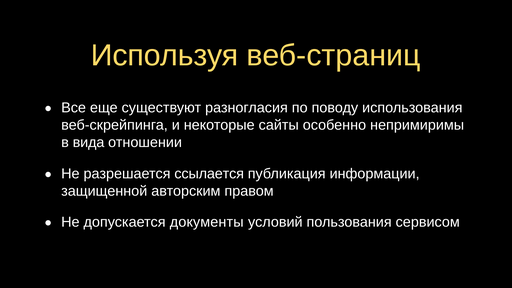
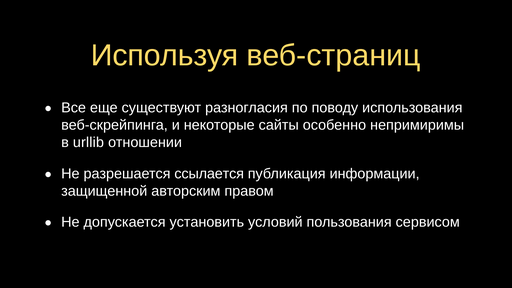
вида: вида -> urllib
документы: документы -> установить
